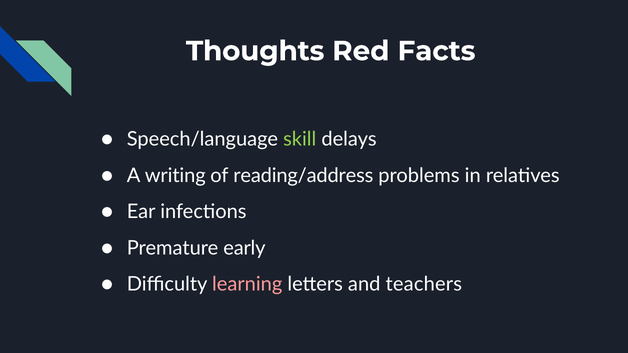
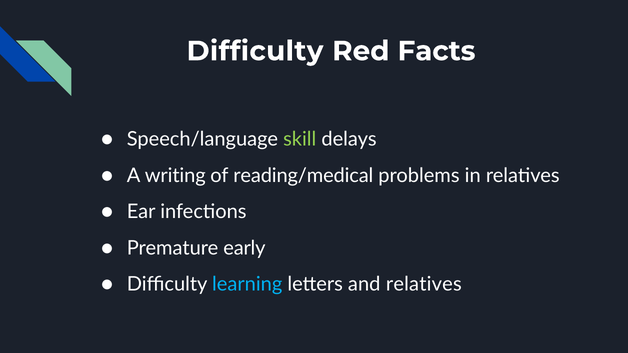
Thoughts at (255, 51): Thoughts -> Difficulty
reading/address: reading/address -> reading/medical
learning colour: pink -> light blue
and teachers: teachers -> relatives
